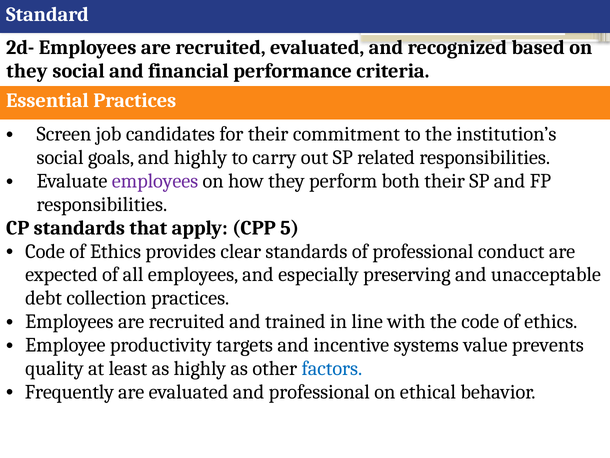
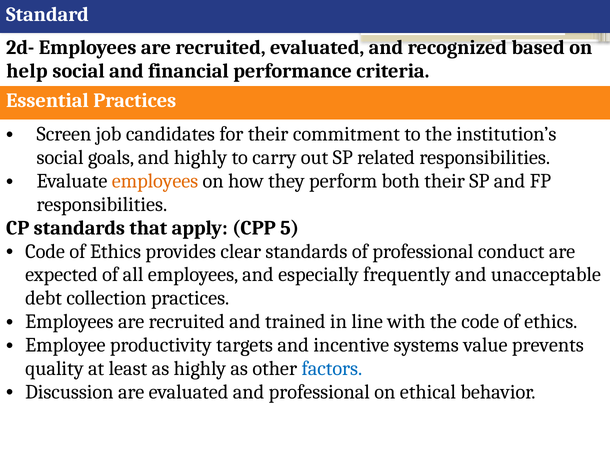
they at (27, 71): they -> help
employees at (155, 181) colour: purple -> orange
preserving: preserving -> frequently
Frequently: Frequently -> Discussion
